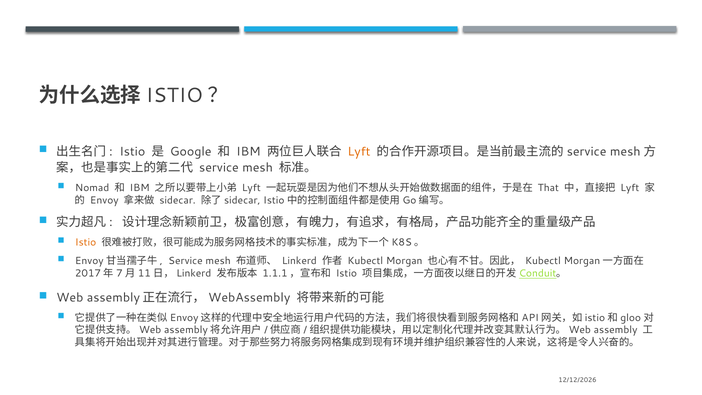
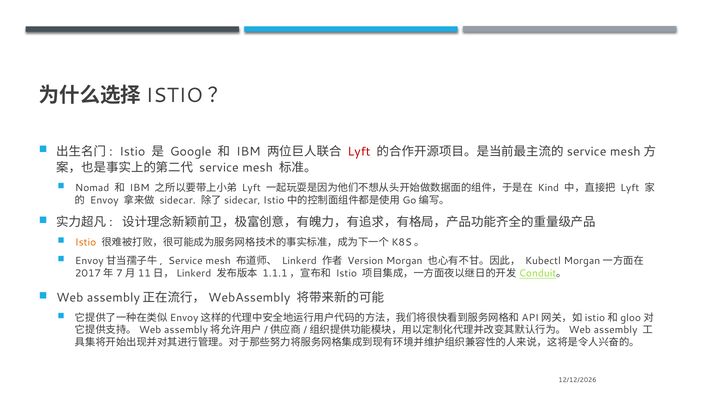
Lyft at (359, 151) colour: orange -> red
That: That -> Kind
Kubectl at (365, 261): Kubectl -> Version
